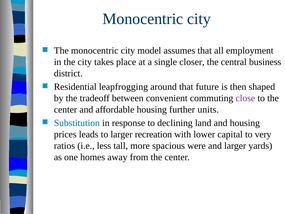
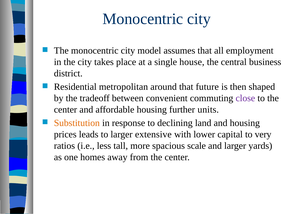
closer: closer -> house
leapfrogging: leapfrogging -> metropolitan
Substitution colour: blue -> orange
recreation: recreation -> extensive
were: were -> scale
